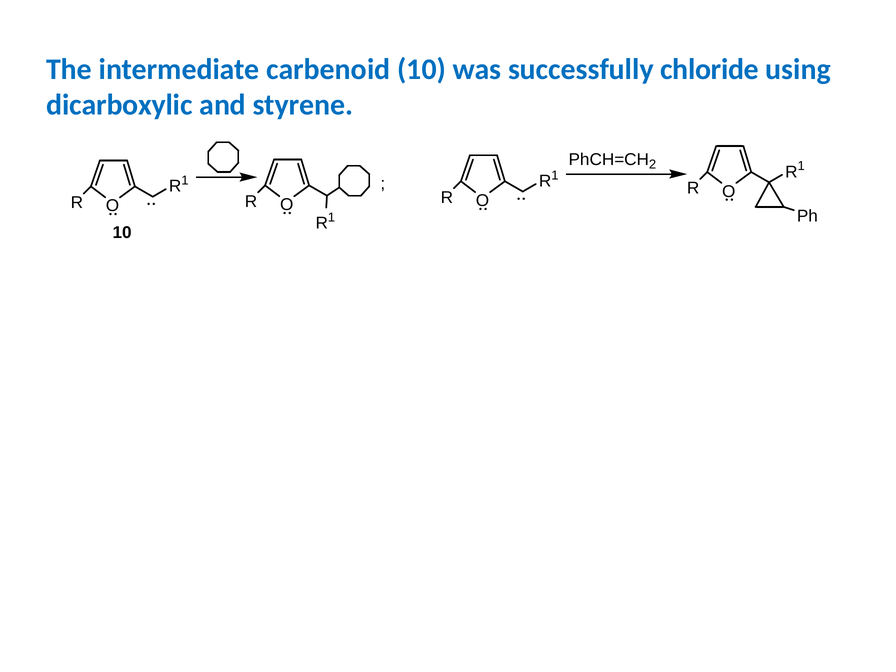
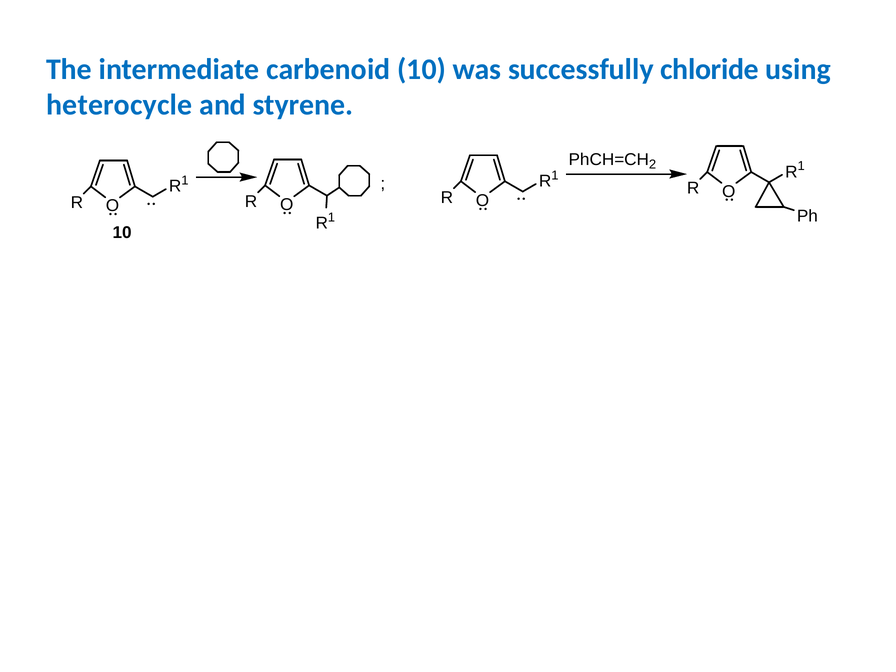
dicarboxylic: dicarboxylic -> heterocycle
